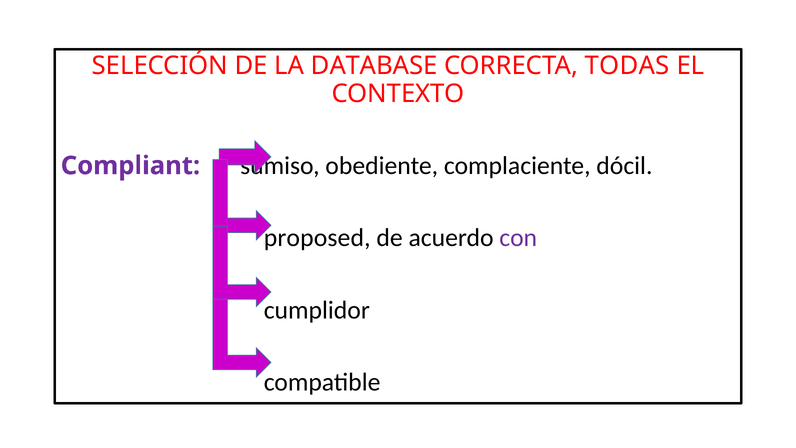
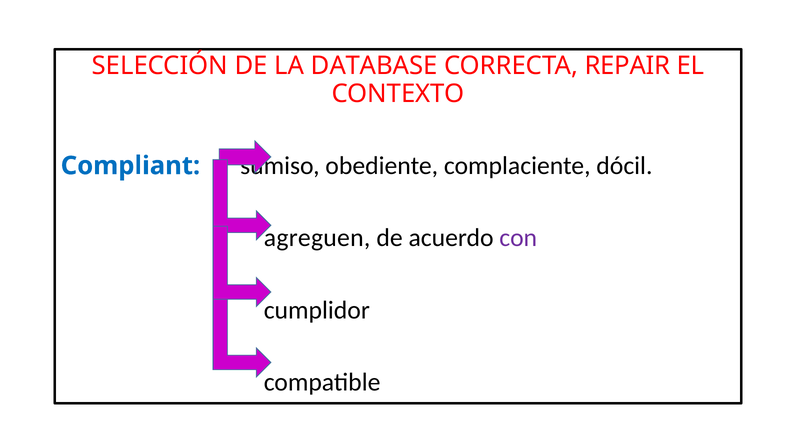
TODAS: TODAS -> REPAIR
Compliant colour: purple -> blue
proposed: proposed -> agreguen
